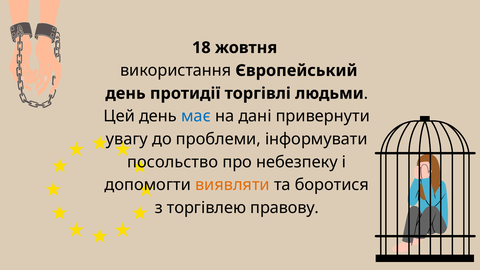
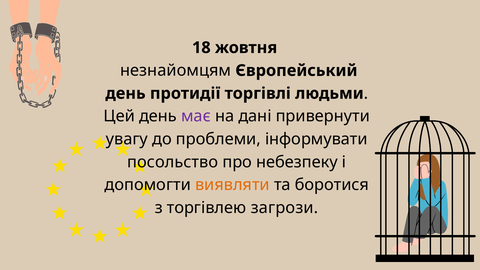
використання: використання -> незнайомцям
має colour: blue -> purple
правову: правову -> загрози
